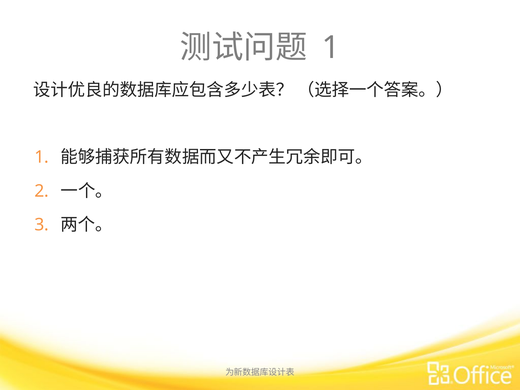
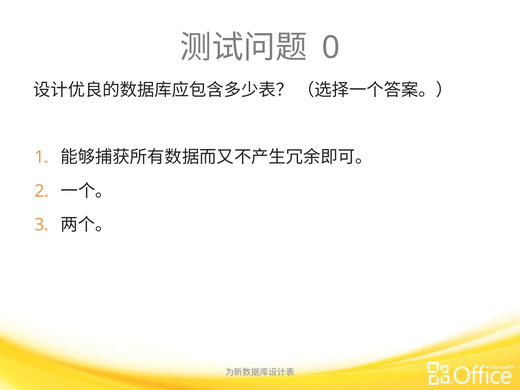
1 at (331, 48): 1 -> 0
